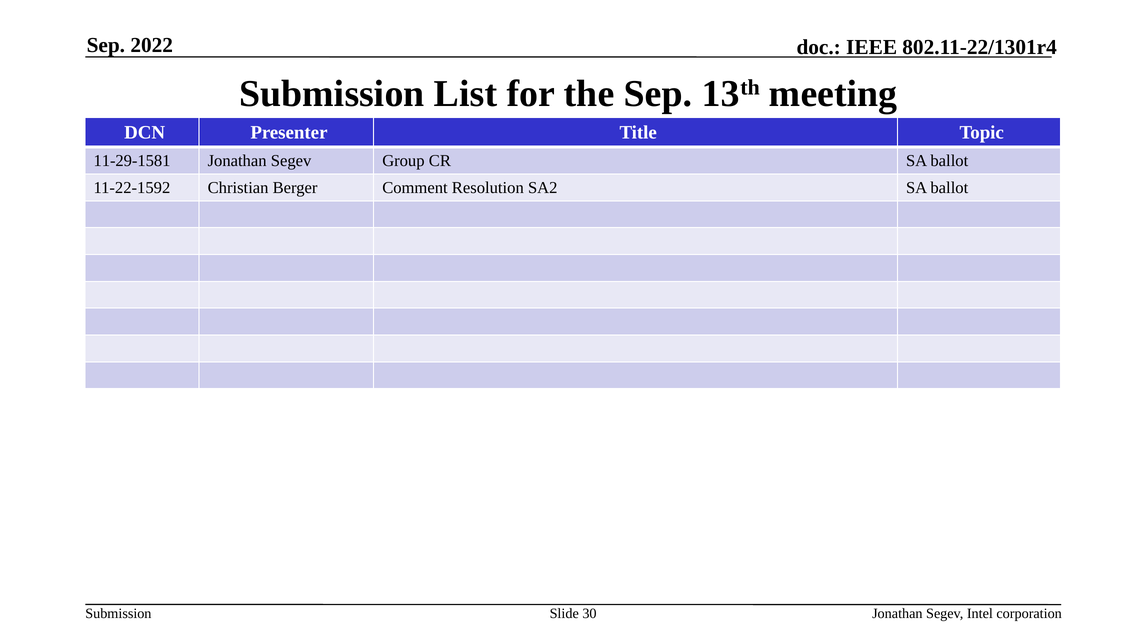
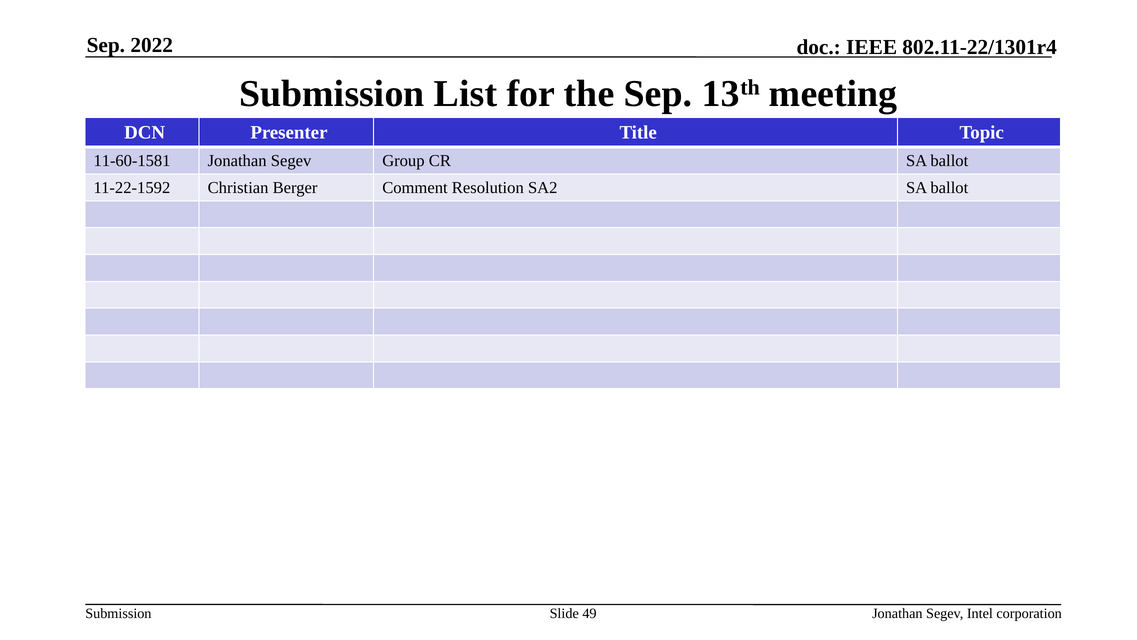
11-29-1581: 11-29-1581 -> 11-60-1581
30: 30 -> 49
